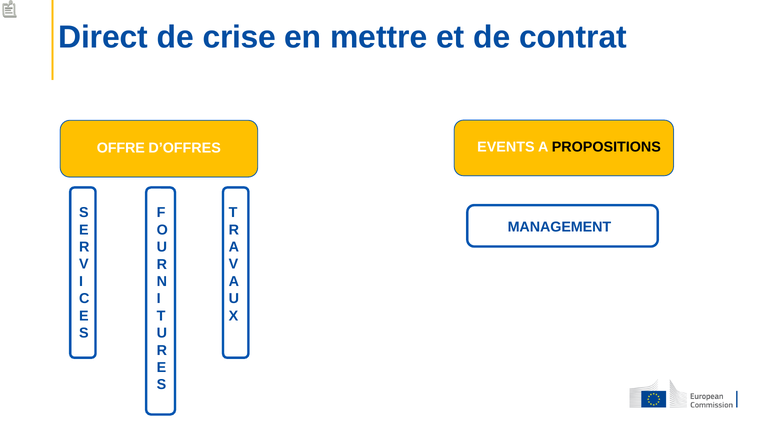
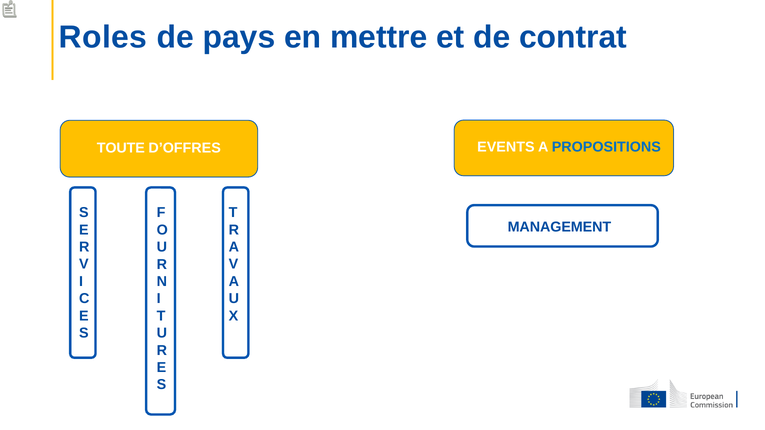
Direct: Direct -> Roles
crise: crise -> pays
OFFRE: OFFRE -> TOUTE
PROPOSITIONS colour: black -> blue
